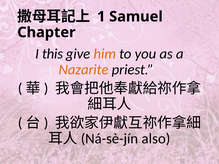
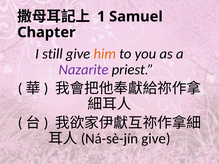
this: this -> still
Nazarite colour: orange -> purple
also at (156, 139): also -> give
